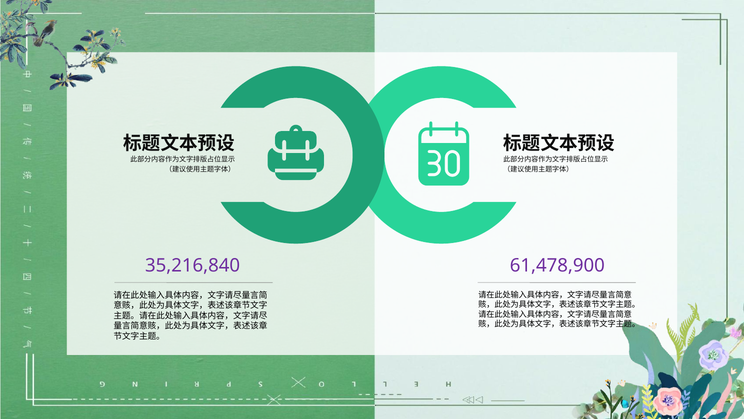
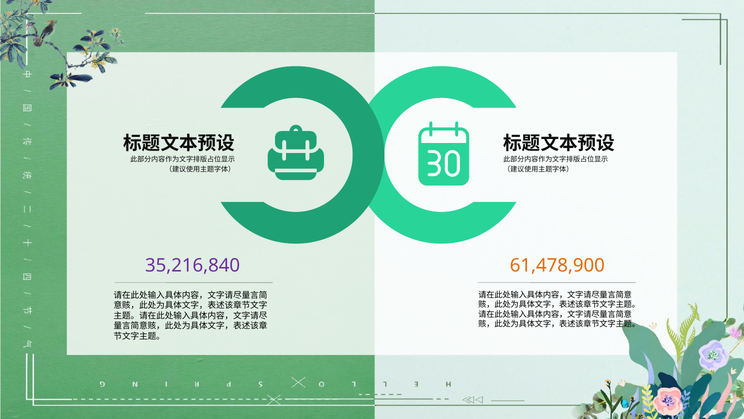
61,478,900 colour: purple -> orange
